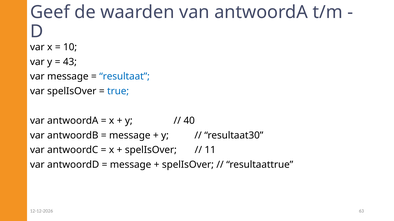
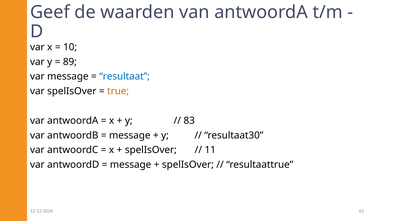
43: 43 -> 89
true colour: blue -> orange
40: 40 -> 83
